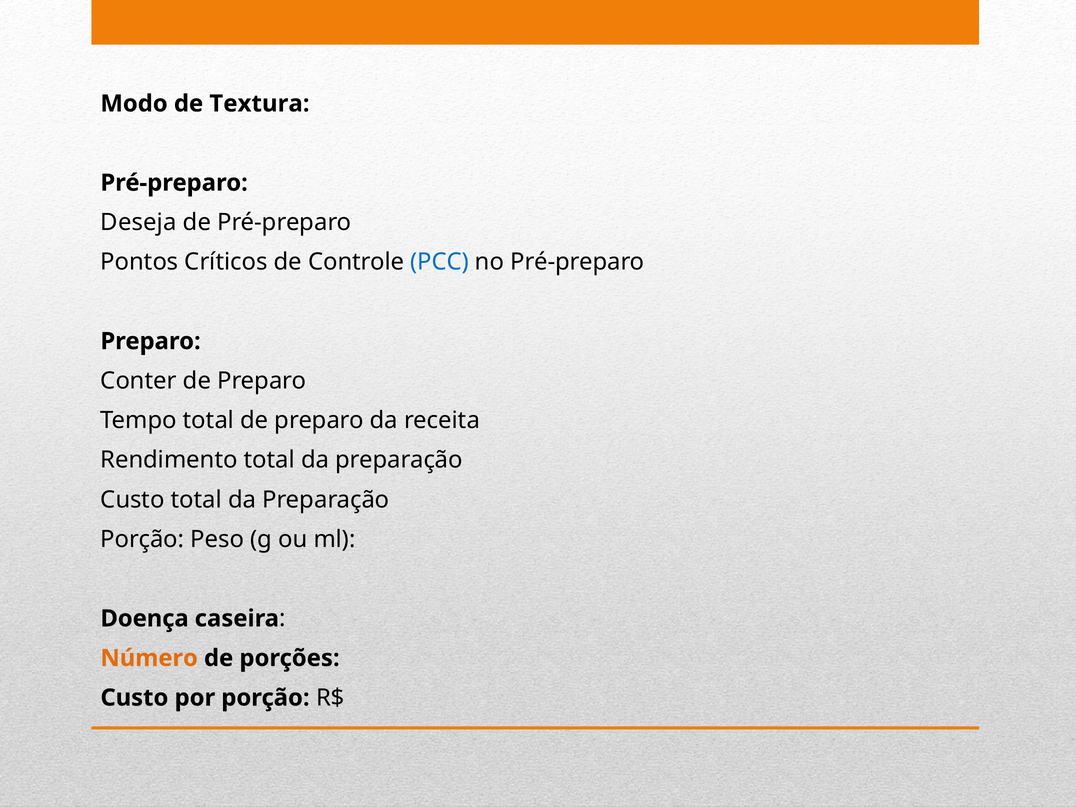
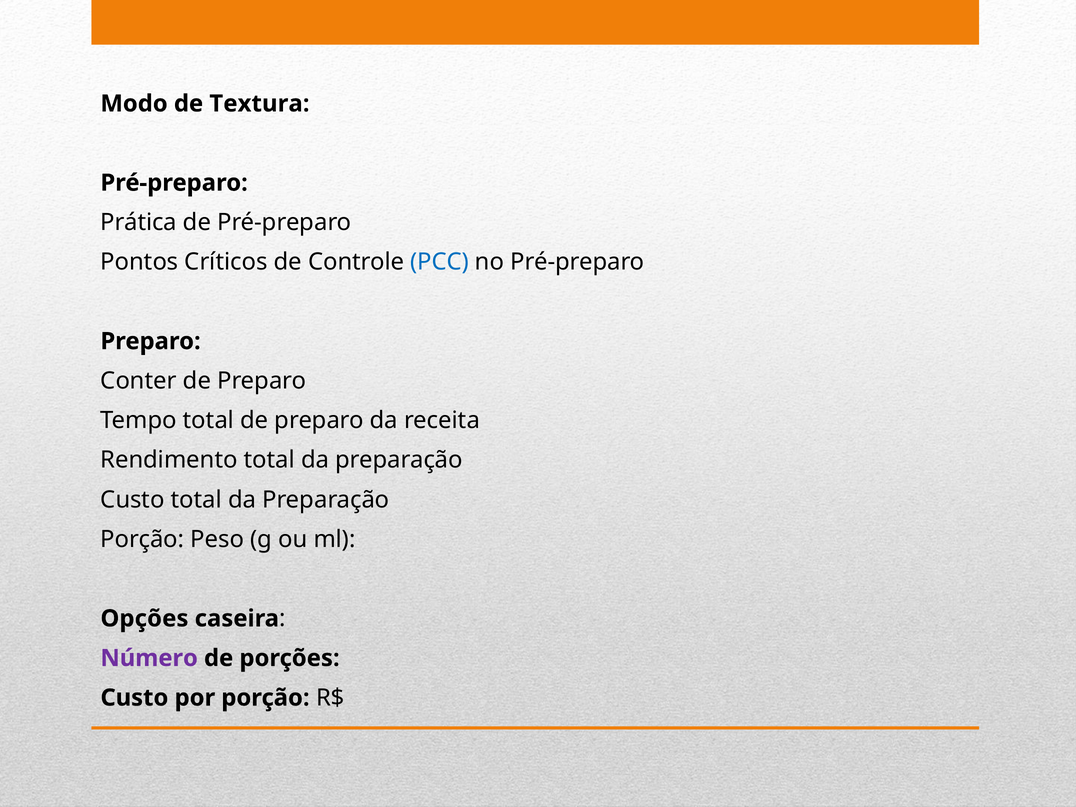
Deseja: Deseja -> Prática
Doença: Doença -> Opções
Número colour: orange -> purple
